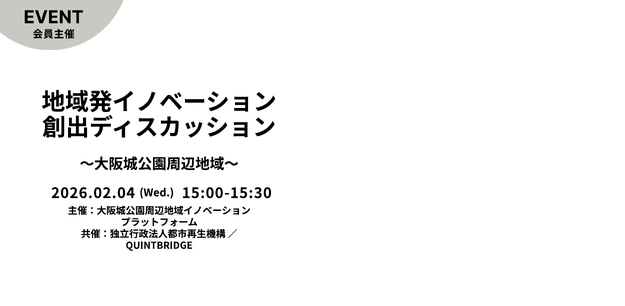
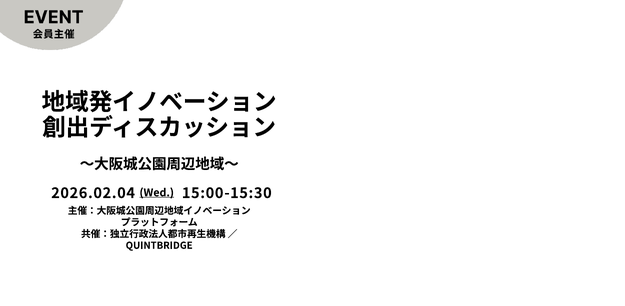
Wed underline: none -> present
